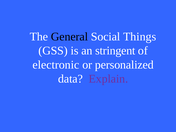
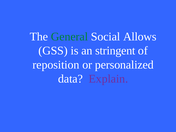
General colour: black -> green
Things: Things -> Allows
electronic: electronic -> reposition
